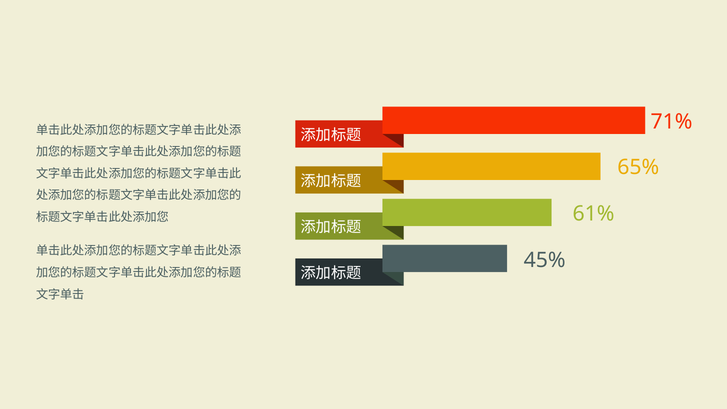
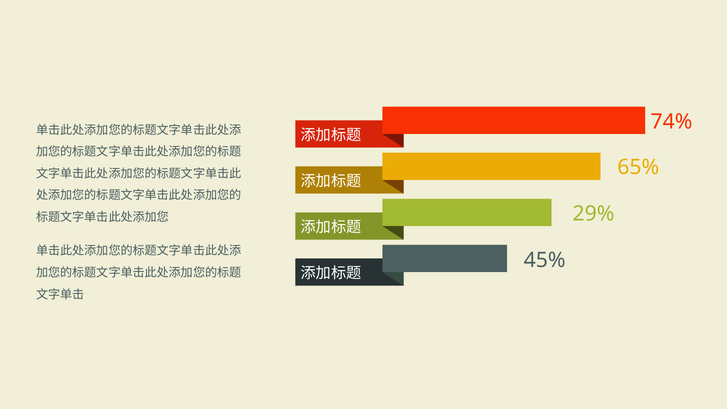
71%: 71% -> 74%
61%: 61% -> 29%
